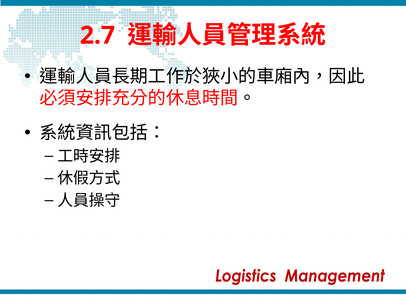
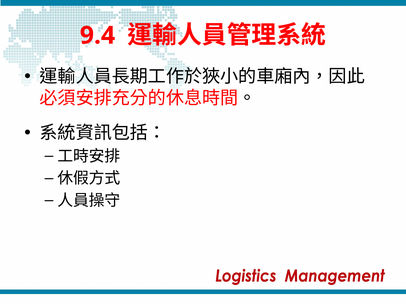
2.7: 2.7 -> 9.4
